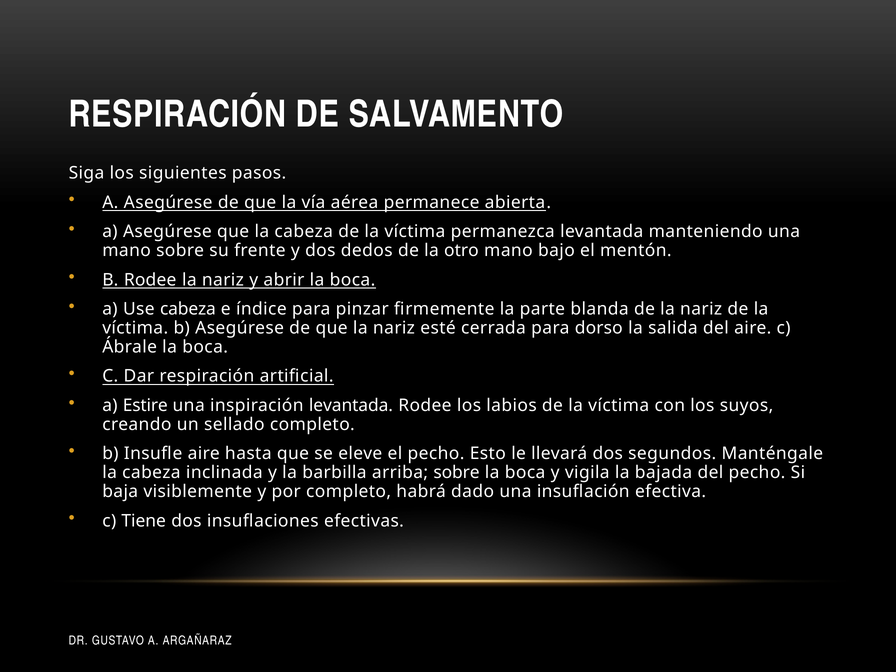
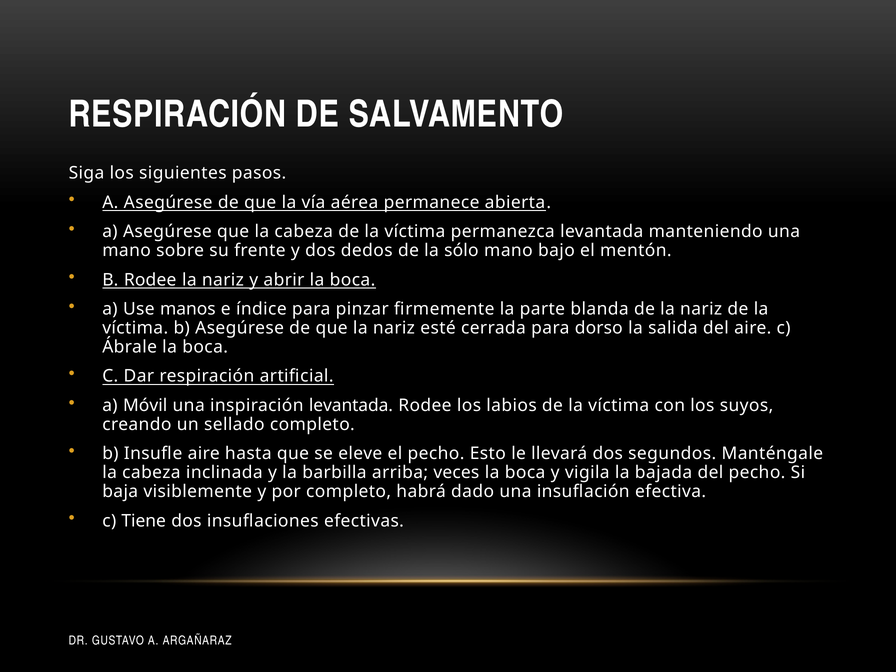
otro: otro -> sólo
Use cabeza: cabeza -> manos
Estire: Estire -> Móvil
arriba sobre: sobre -> veces
